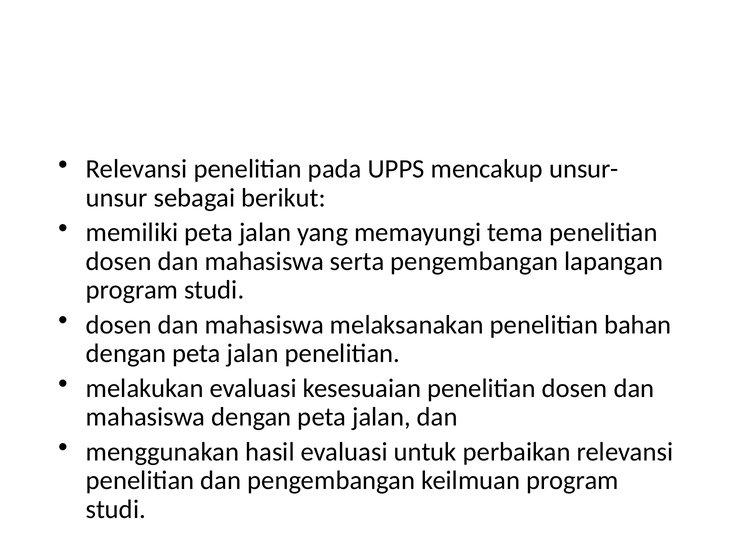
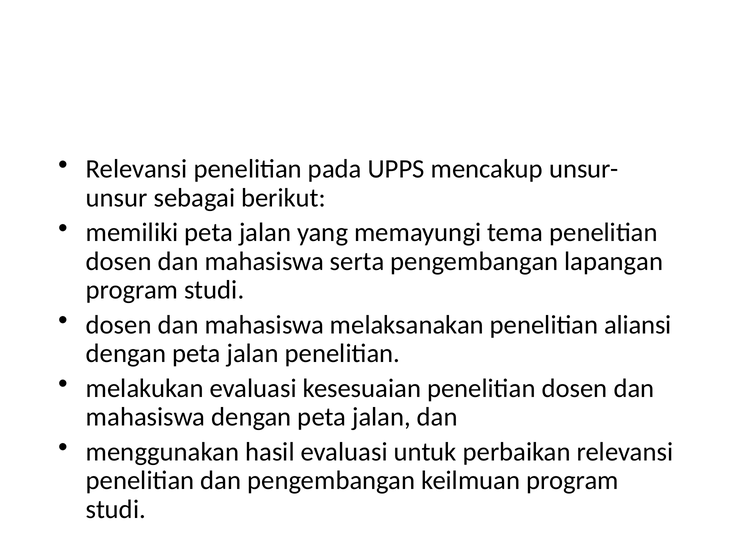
bahan: bahan -> aliansi
